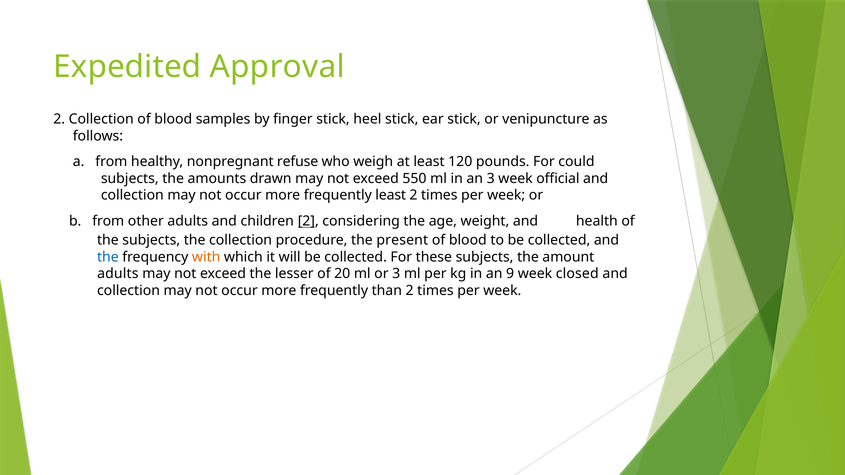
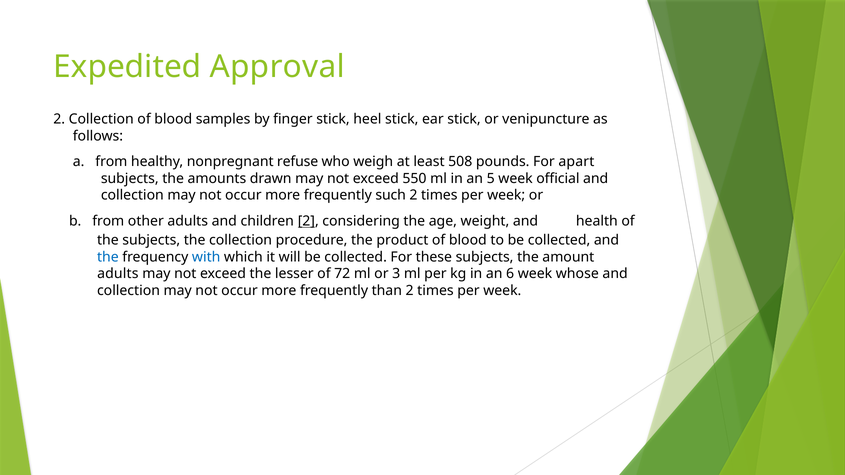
120: 120 -> 508
could: could -> apart
an 3: 3 -> 5
frequently least: least -> such
present: present -> product
with colour: orange -> blue
20: 20 -> 72
9: 9 -> 6
closed: closed -> whose
